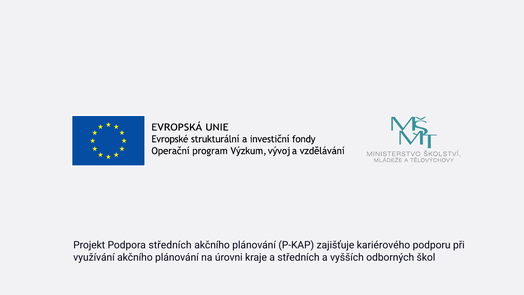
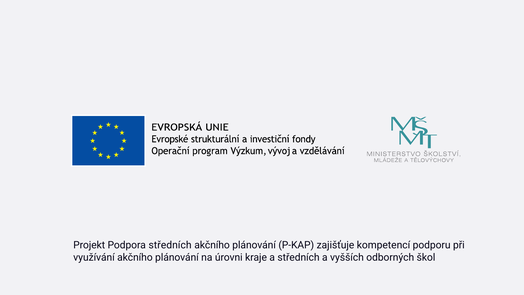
kariérového: kariérového -> kompetencí
